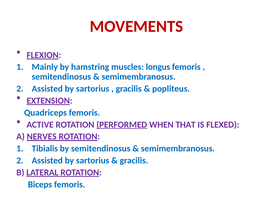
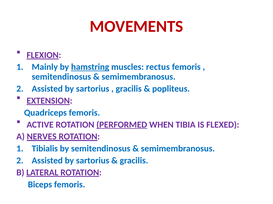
hamstring underline: none -> present
longus: longus -> rectus
THAT: THAT -> TIBIA
